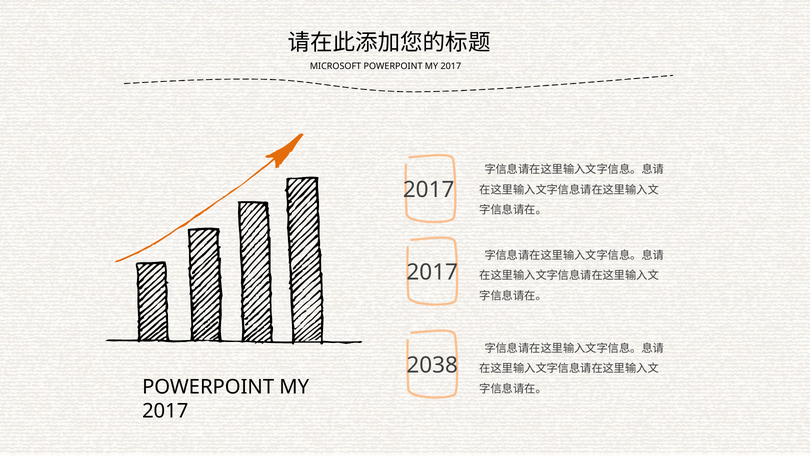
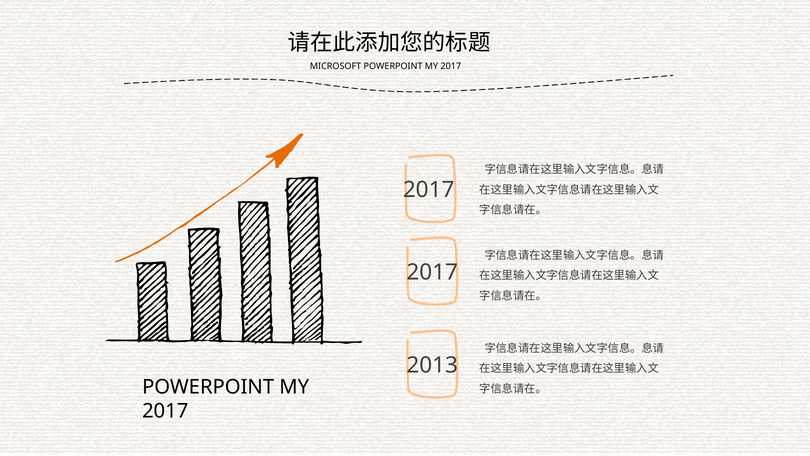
2038: 2038 -> 2013
